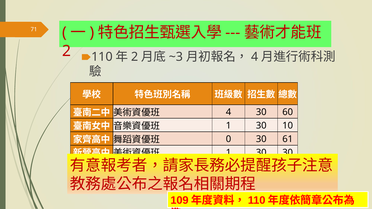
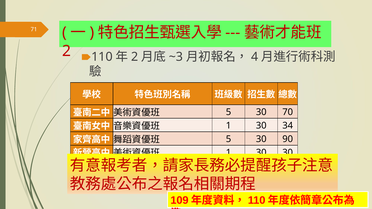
4 at (228, 112): 4 -> 5
60: 60 -> 70
10: 10 -> 34
0 at (228, 139): 0 -> 5
61: 61 -> 90
